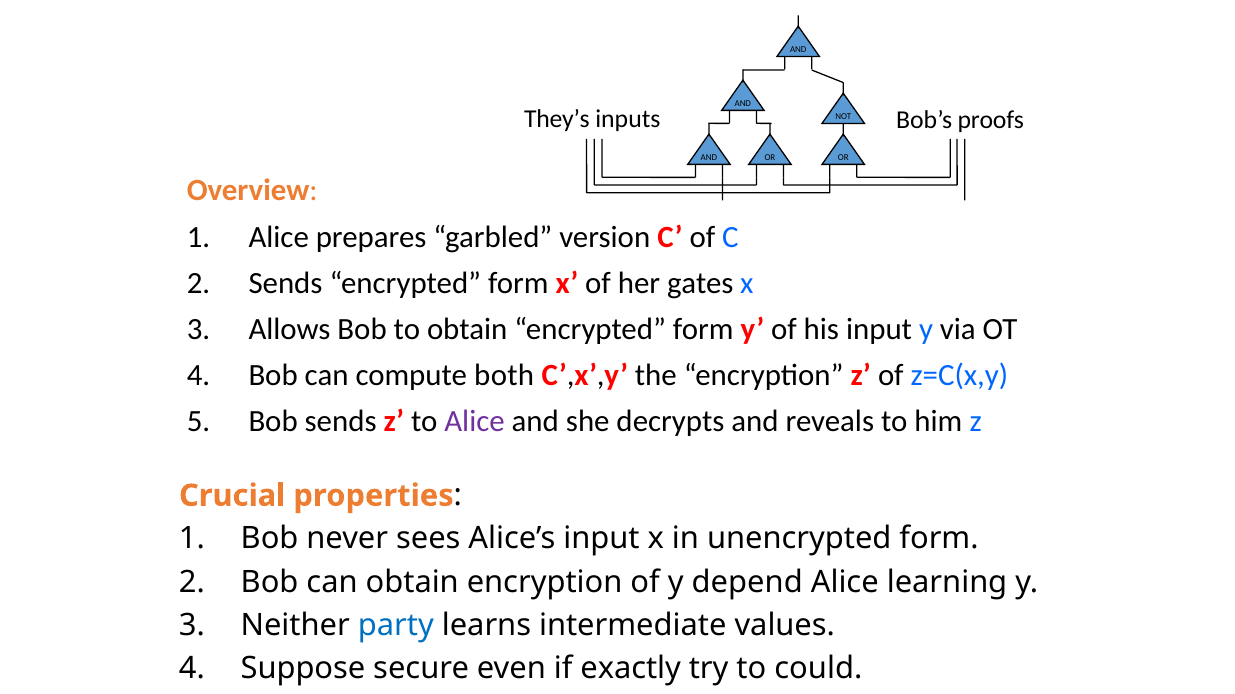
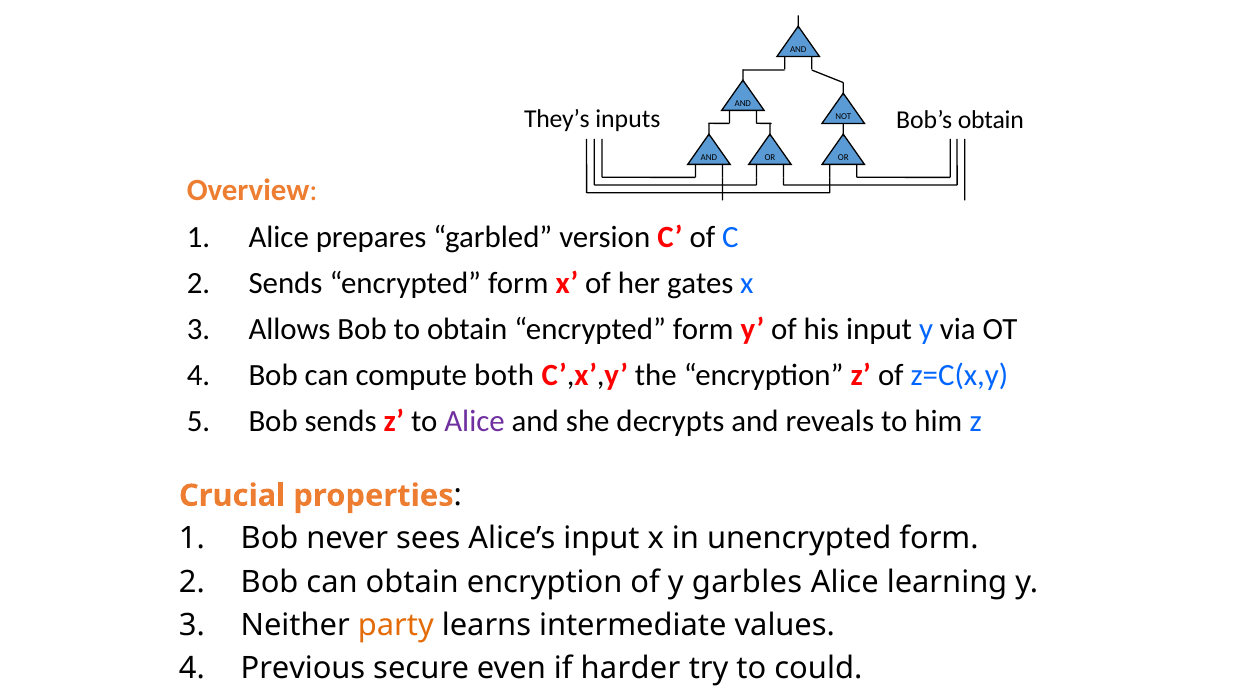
Bob’s proofs: proofs -> obtain
depend: depend -> garbles
party colour: blue -> orange
Suppose: Suppose -> Previous
exactly: exactly -> harder
